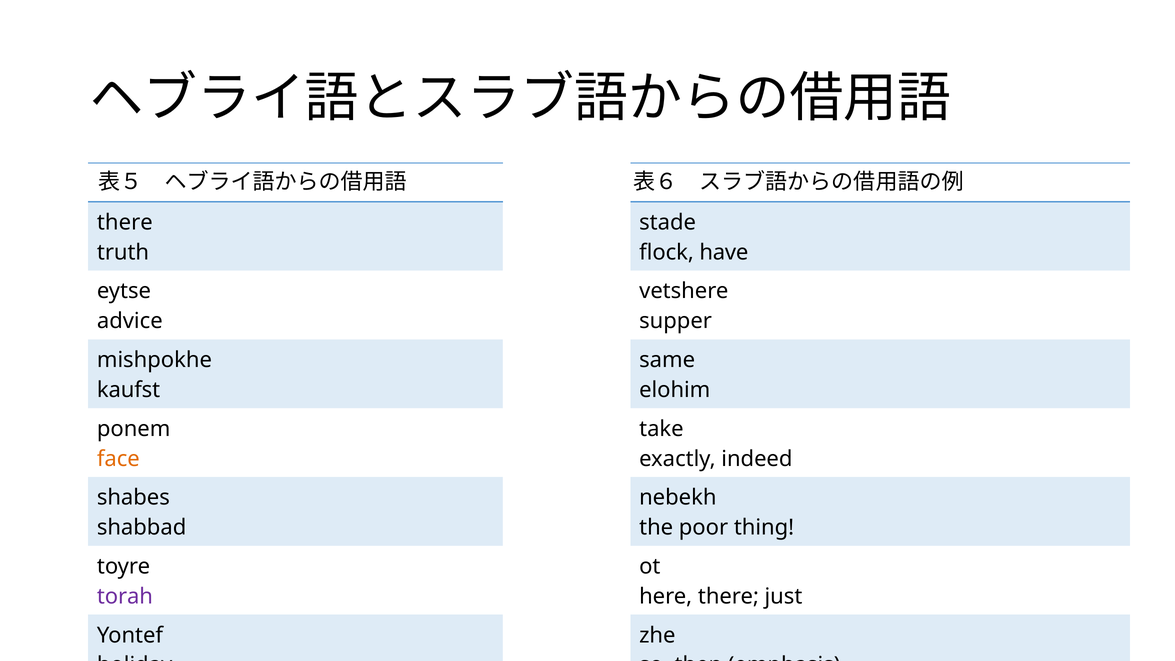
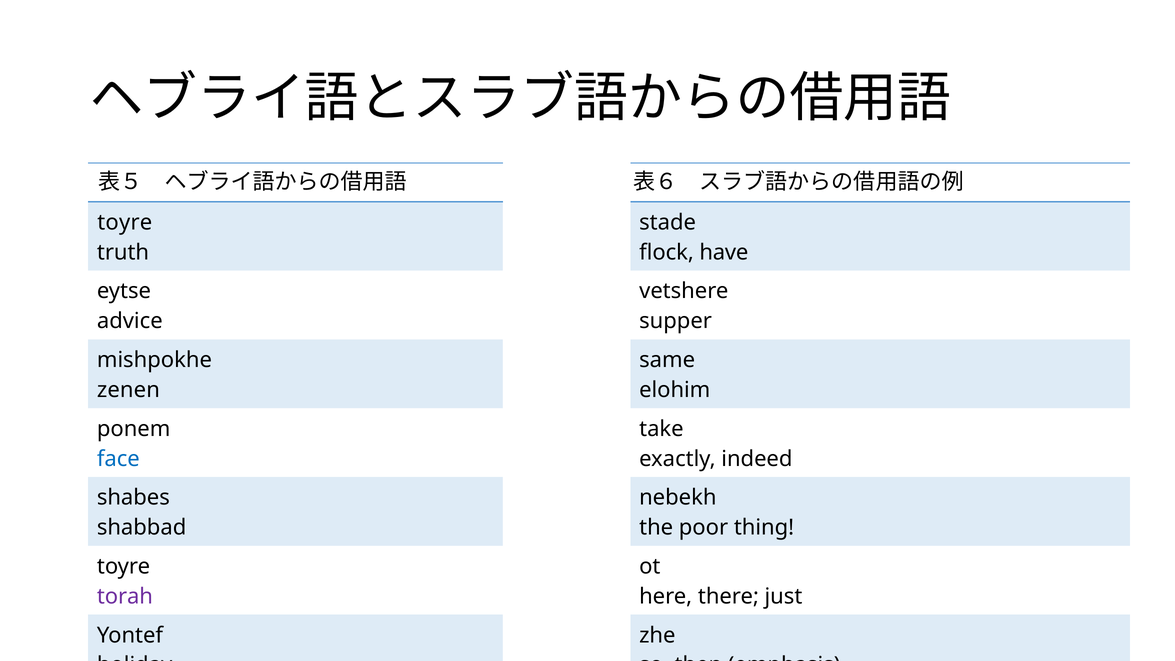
there at (125, 222): there -> toyre
kaufst: kaufst -> zenen
face colour: orange -> blue
